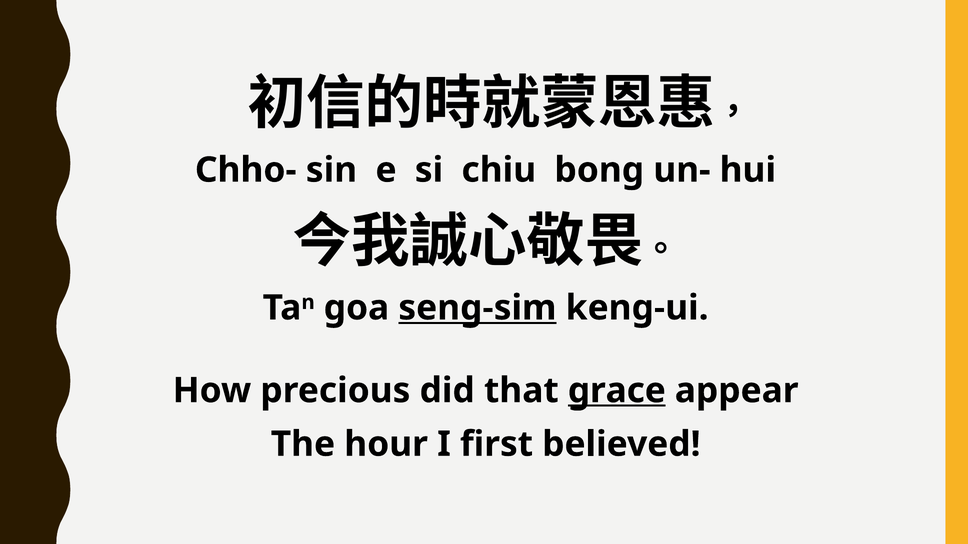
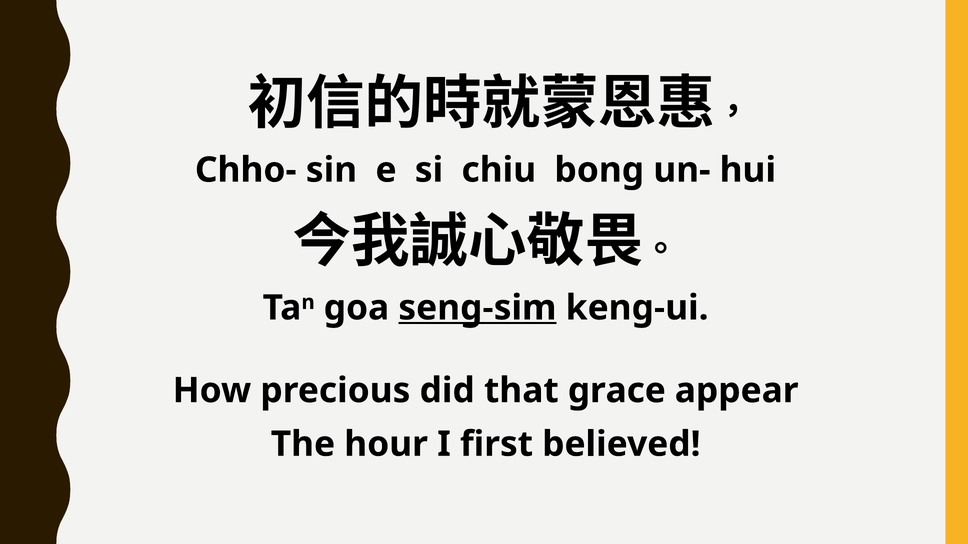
grace underline: present -> none
